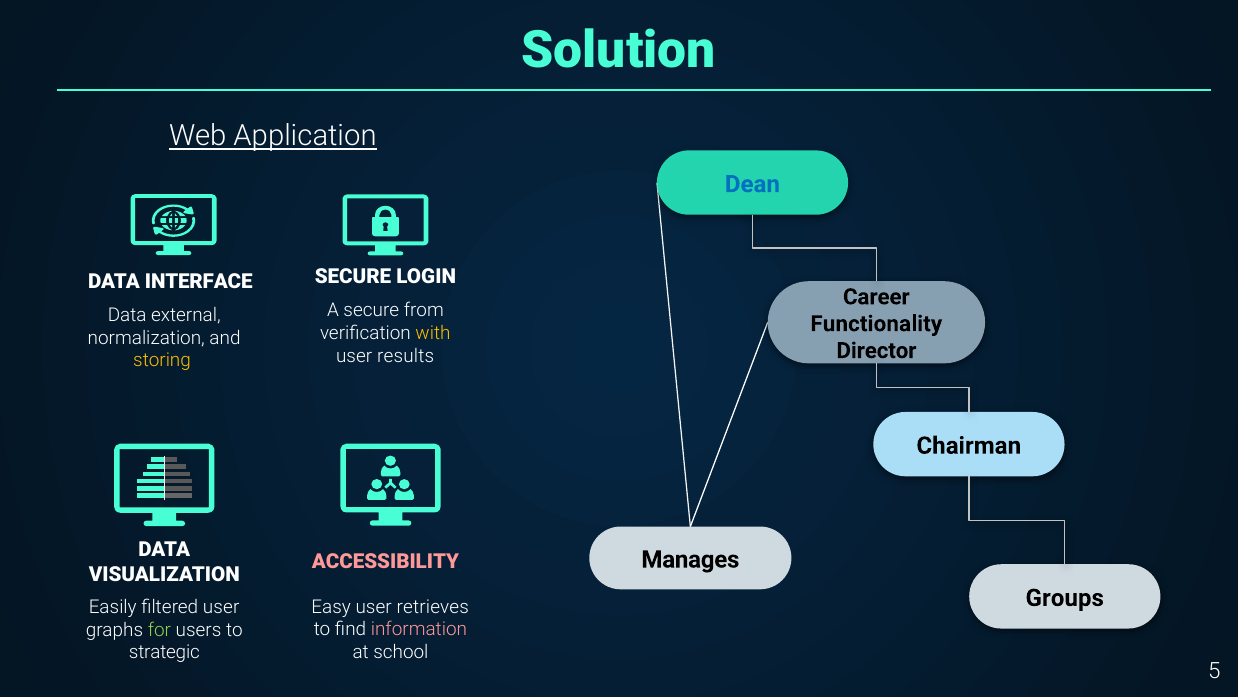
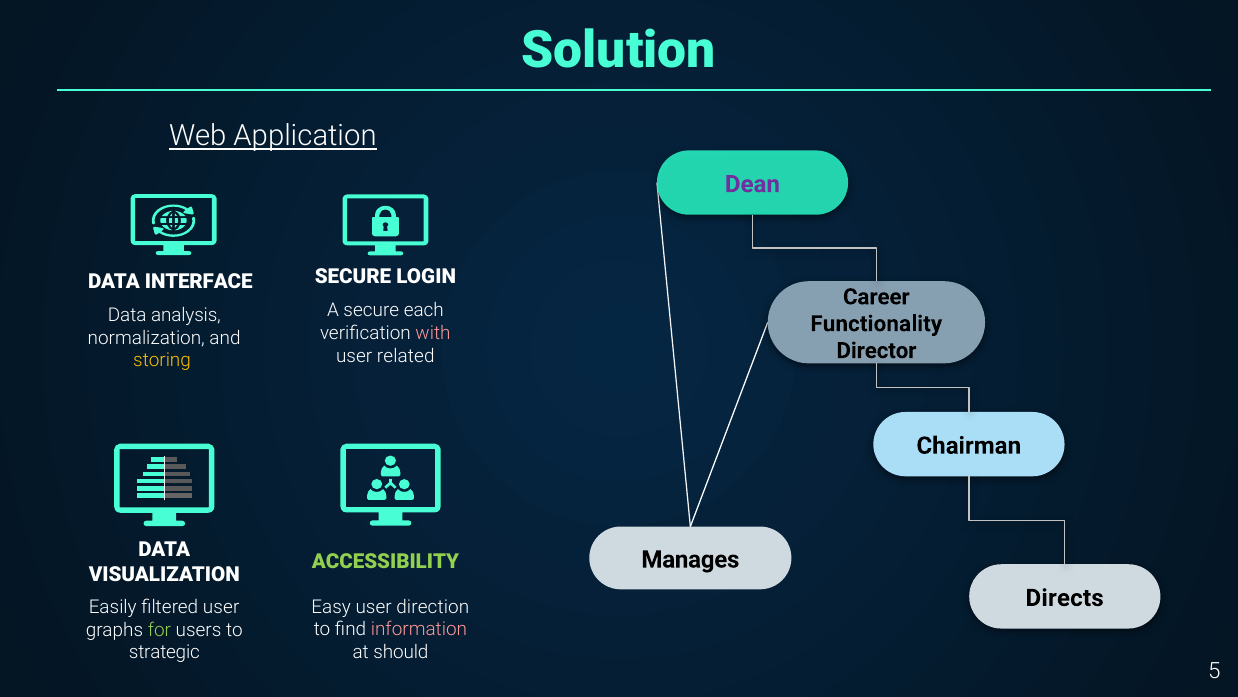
Dean colour: blue -> purple
from: from -> each
external: external -> analysis
with colour: yellow -> pink
results: results -> related
ACCESSIBILITY colour: pink -> light green
Groups: Groups -> Directs
retrieves: retrieves -> direction
school: school -> should
